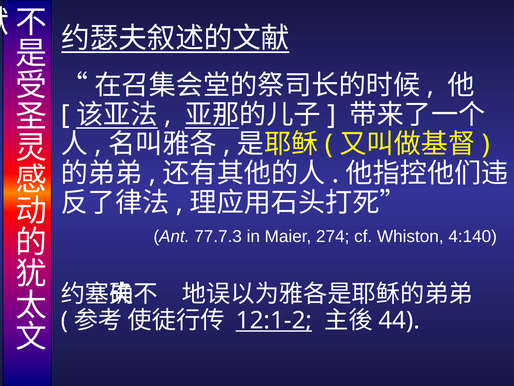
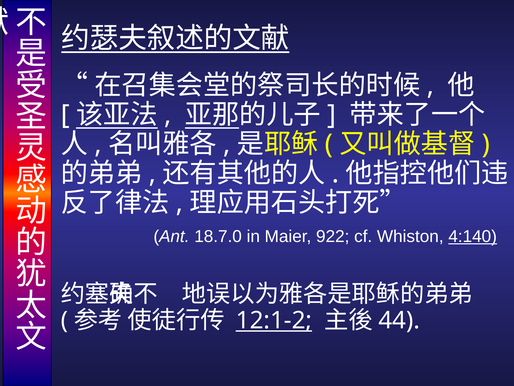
77.7.3: 77.7.3 -> 18.7.0
274: 274 -> 922
4:140 underline: none -> present
